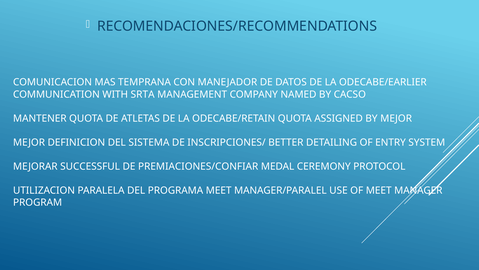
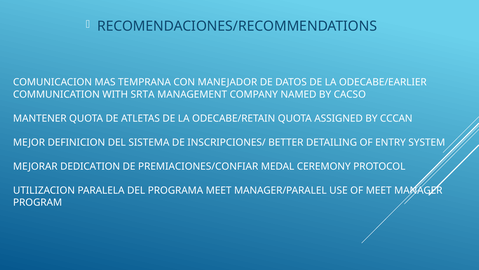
BY MEJOR: MEJOR -> CCCAN
SUCCESSFUL: SUCCESSFUL -> DEDICATION
